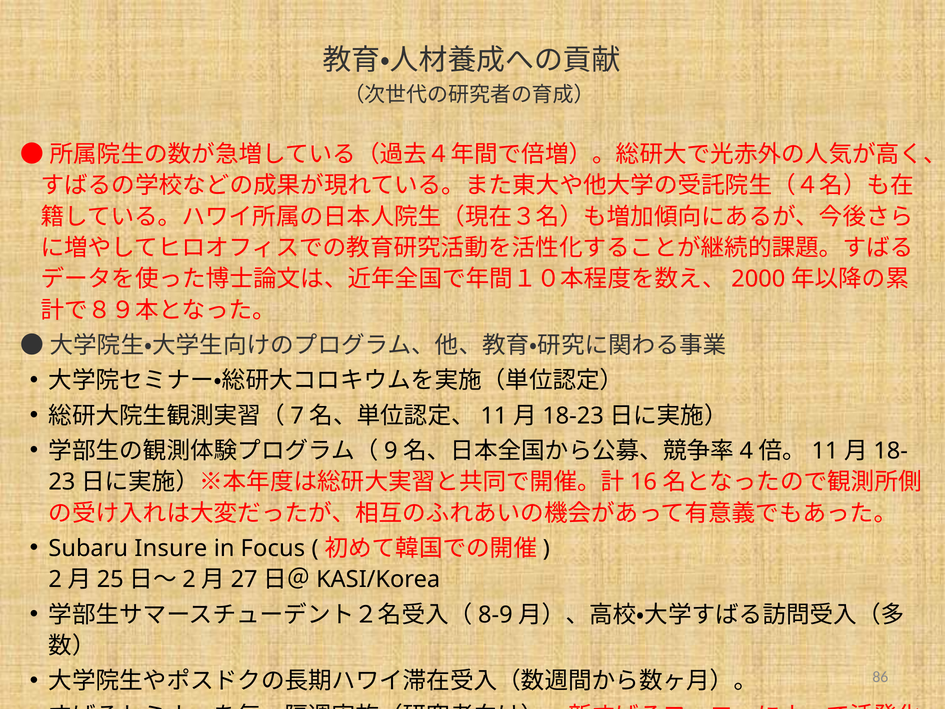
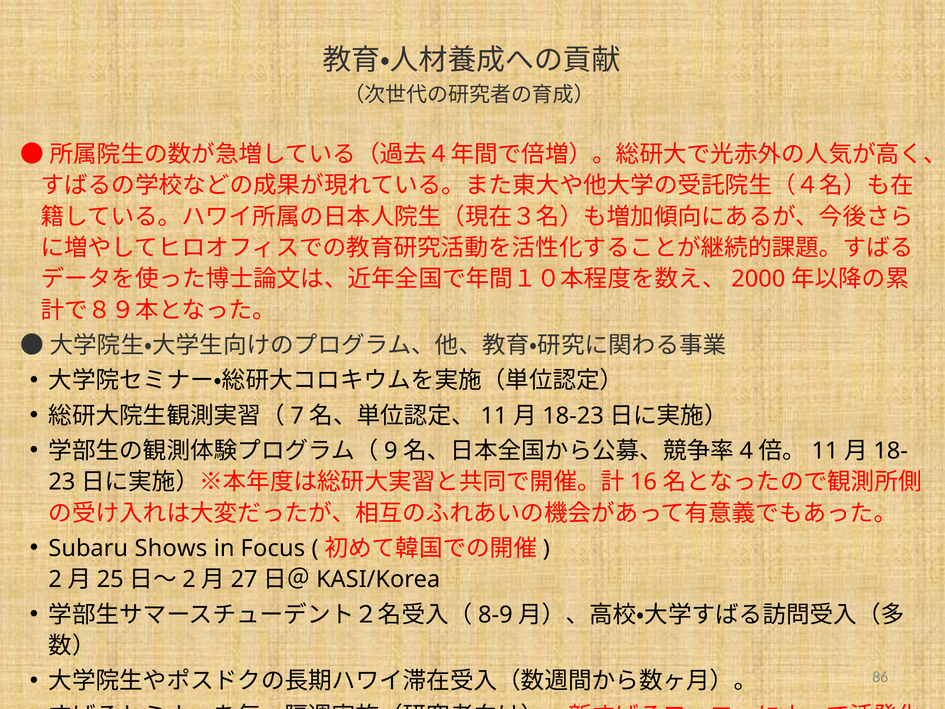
Insure: Insure -> Shows
